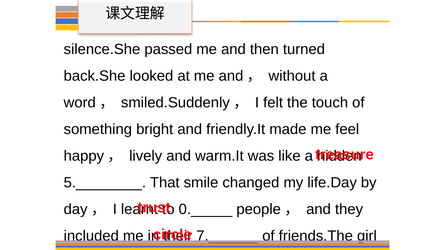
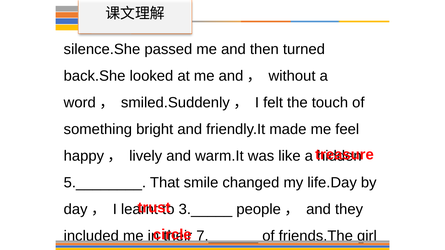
0._____: 0._____ -> 3._____
